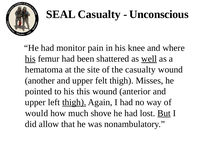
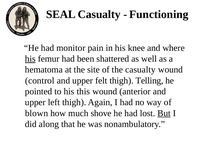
Unconscious: Unconscious -> Functioning
well underline: present -> none
another: another -> control
Misses: Misses -> Telling
thigh at (74, 102) underline: present -> none
would: would -> blown
allow: allow -> along
